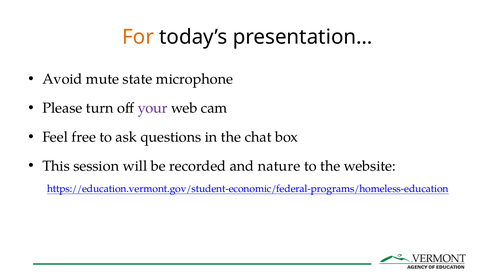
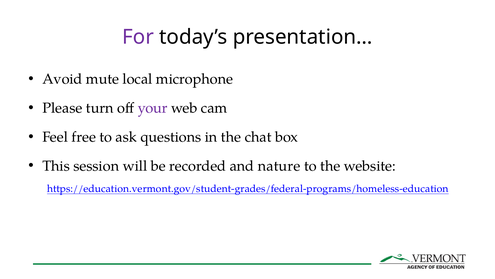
For colour: orange -> purple
state: state -> local
https://education.vermont.gov/student-economic/federal-programs/homeless-education: https://education.vermont.gov/student-economic/federal-programs/homeless-education -> https://education.vermont.gov/student-grades/federal-programs/homeless-education
